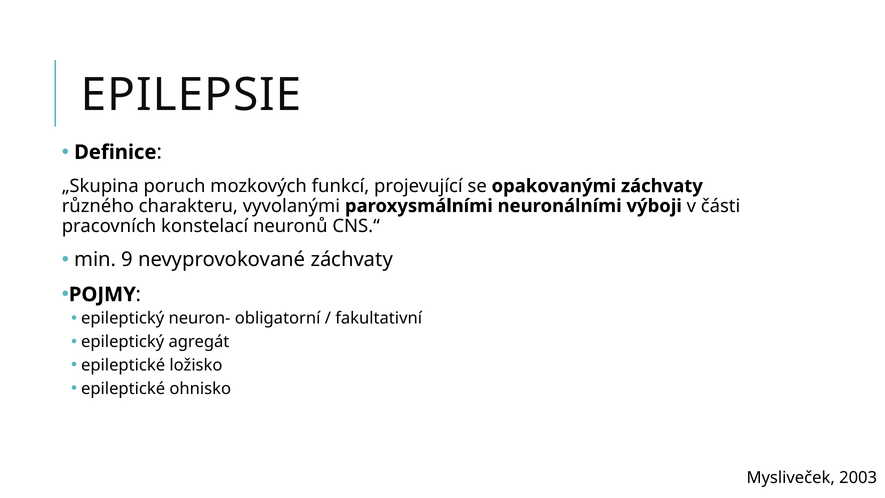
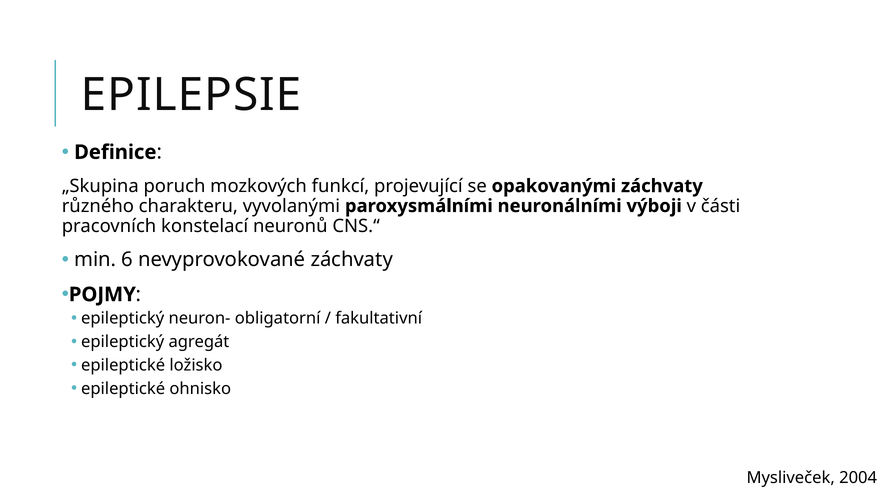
9: 9 -> 6
2003: 2003 -> 2004
